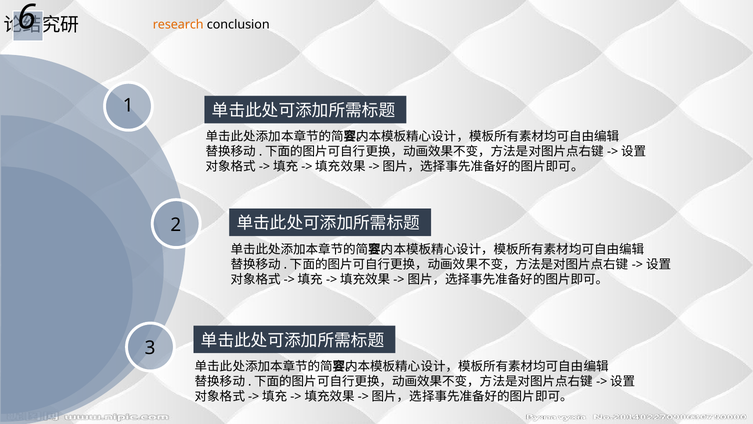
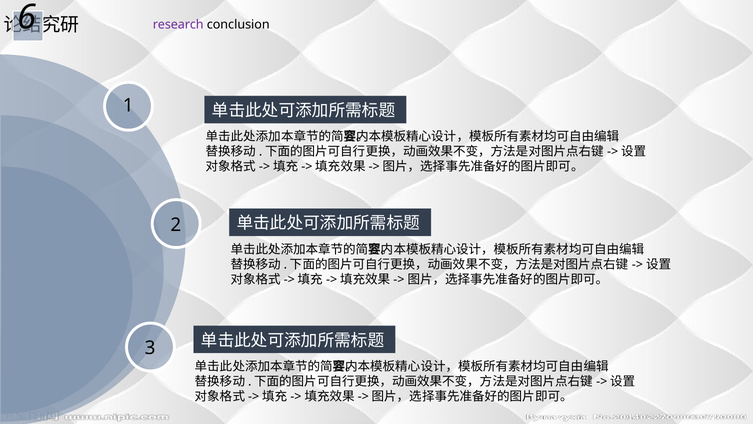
research colour: orange -> purple
